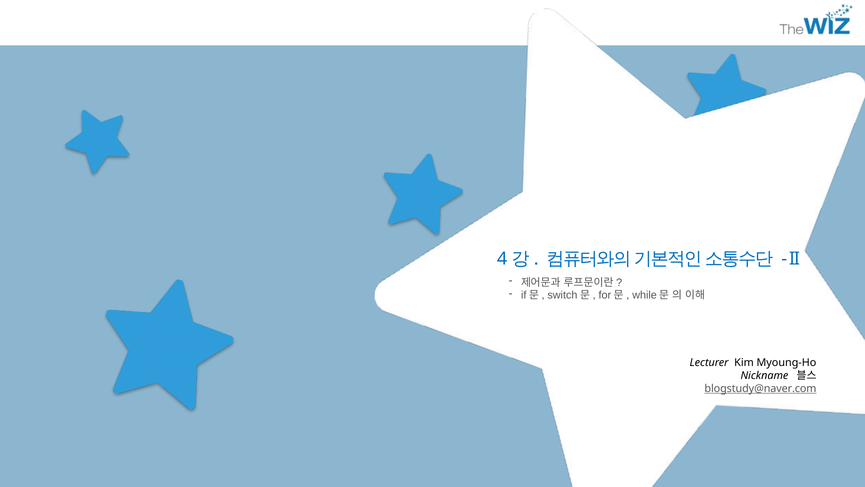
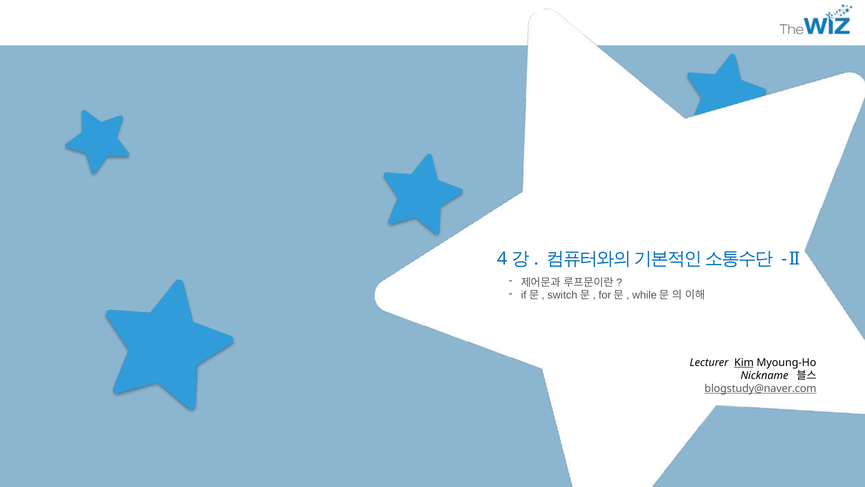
Kim underline: none -> present
